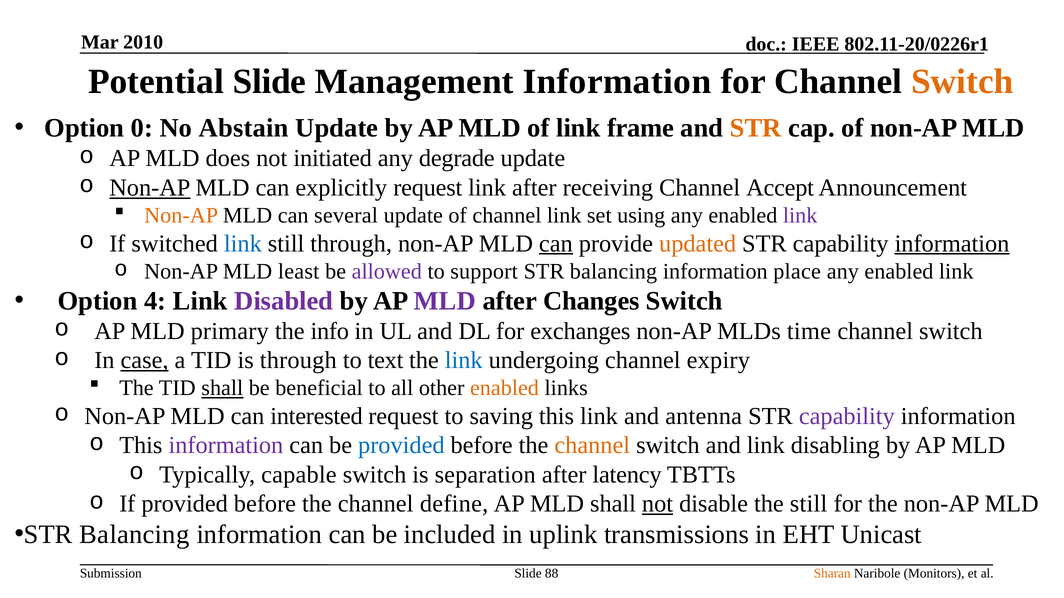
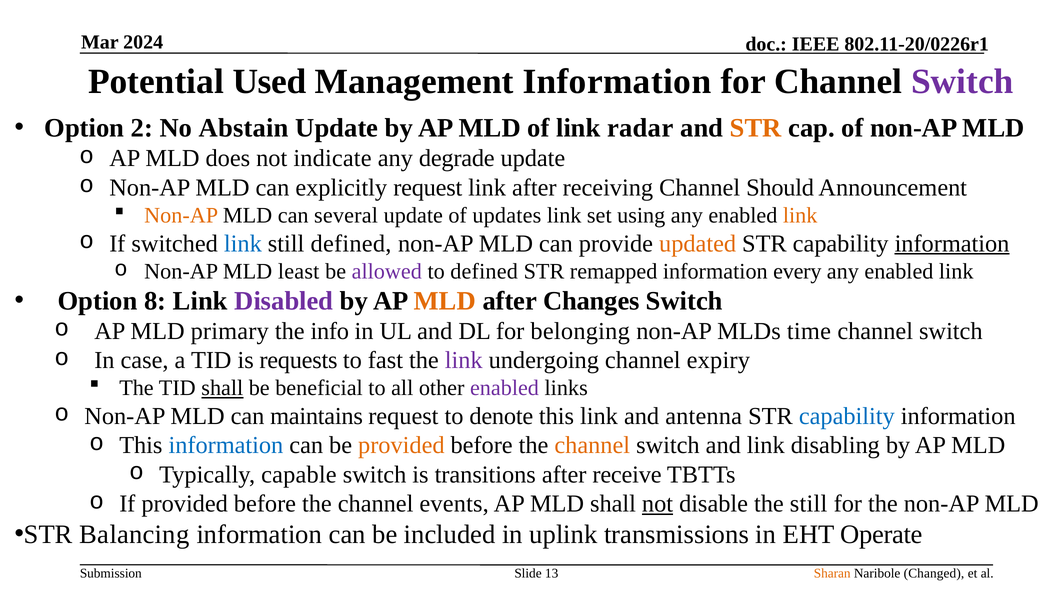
2010: 2010 -> 2024
Potential Slide: Slide -> Used
Switch at (962, 82) colour: orange -> purple
0: 0 -> 2
frame: frame -> radar
initiated: initiated -> indicate
Non-AP at (150, 188) underline: present -> none
Accept: Accept -> Should
of channel: channel -> updates
link at (800, 216) colour: purple -> orange
still through: through -> defined
can at (556, 244) underline: present -> none
to support: support -> defined
balancing at (614, 271): balancing -> remapped
place: place -> every
4: 4 -> 8
MLD at (445, 301) colour: purple -> orange
exchanges: exchanges -> belonging
case underline: present -> none
is through: through -> requests
text: text -> fast
link at (464, 361) colour: blue -> purple
enabled at (504, 388) colour: orange -> purple
interested: interested -> maintains
saving: saving -> denote
capability at (847, 417) colour: purple -> blue
information at (226, 446) colour: purple -> blue
provided at (401, 446) colour: blue -> orange
separation: separation -> transitions
latency: latency -> receive
define: define -> events
Unicast: Unicast -> Operate
88: 88 -> 13
Monitors: Monitors -> Changed
